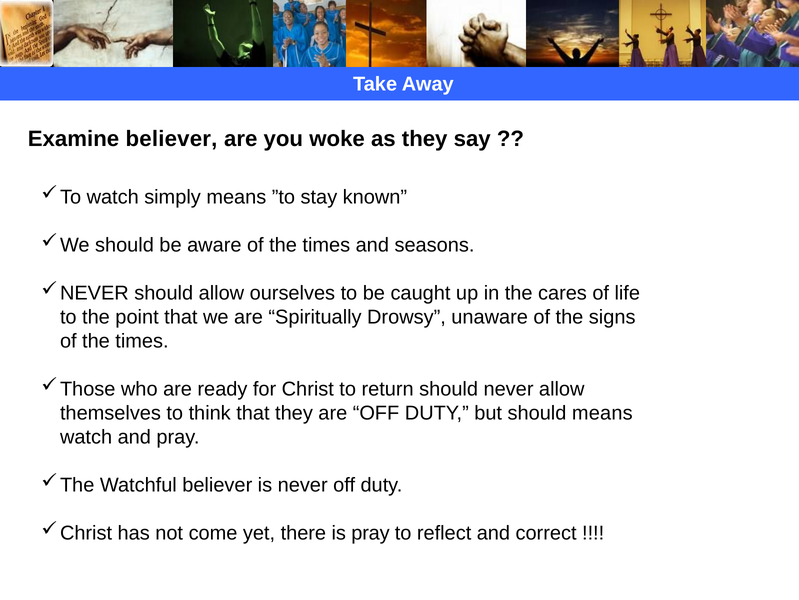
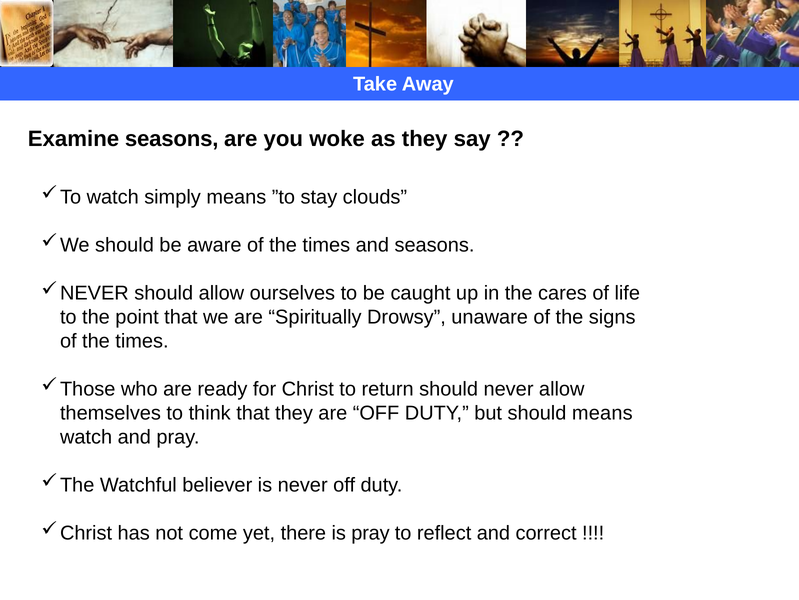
Examine believer: believer -> seasons
known: known -> clouds
